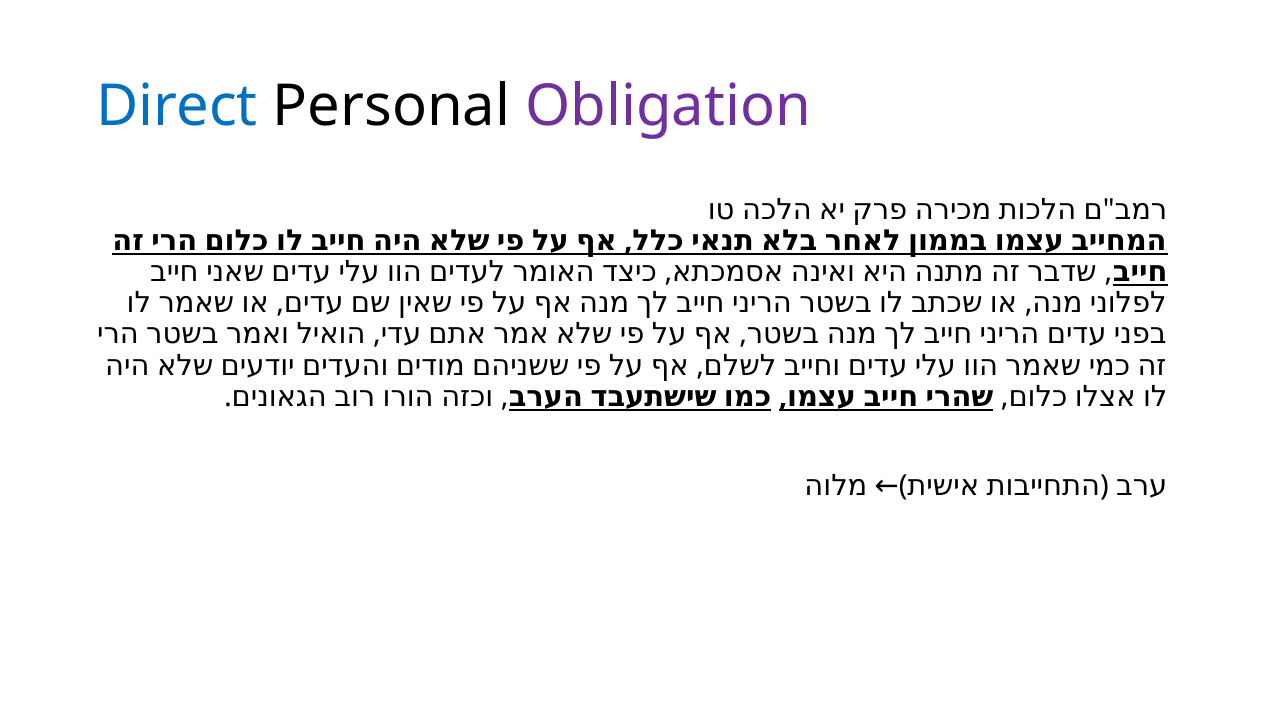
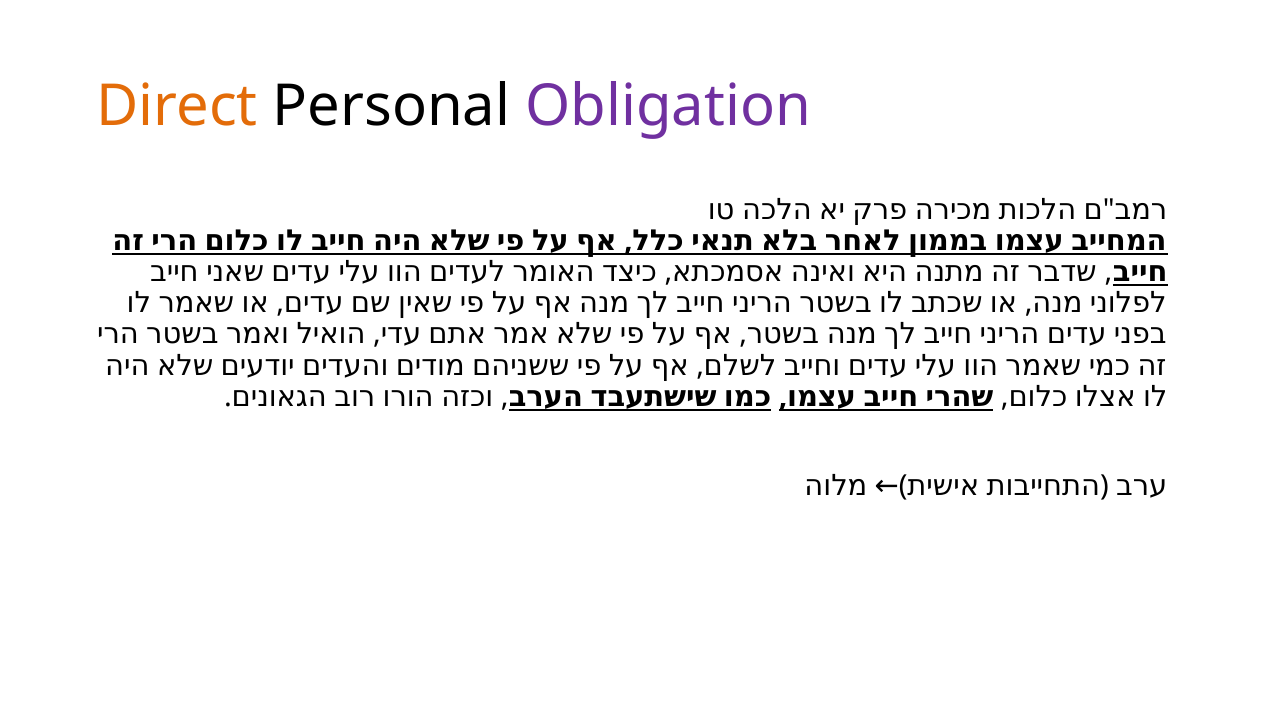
Direct colour: blue -> orange
